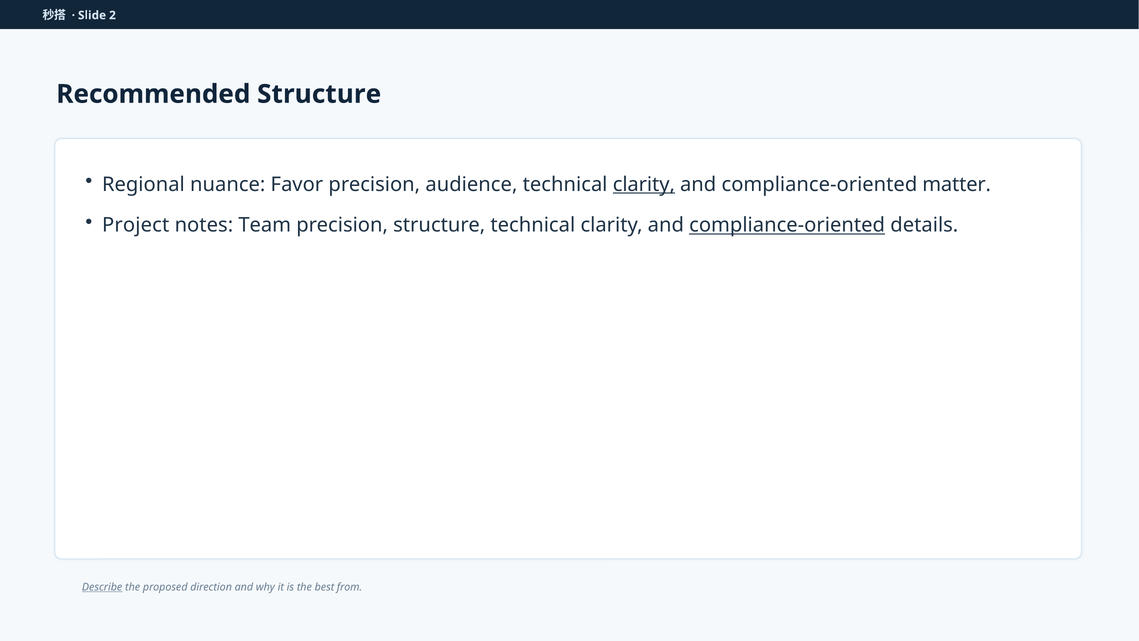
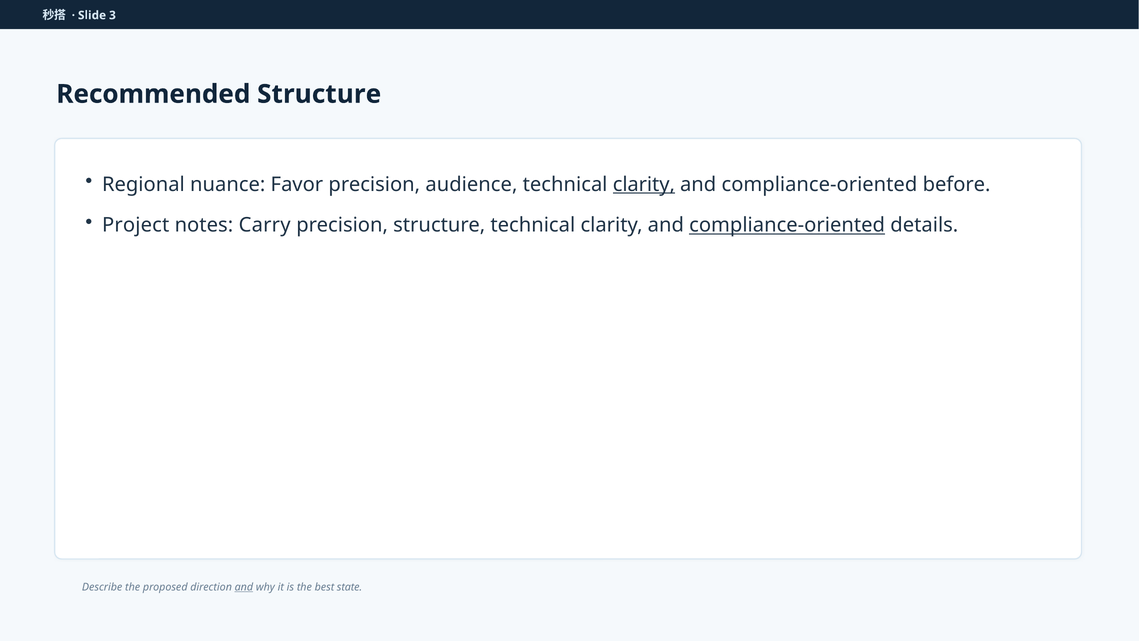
2: 2 -> 3
matter: matter -> before
Team: Team -> Carry
Describe underline: present -> none
and at (244, 587) underline: none -> present
from: from -> state
